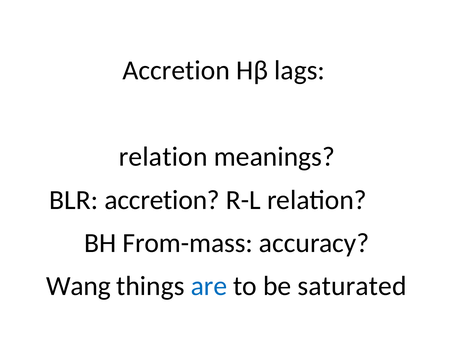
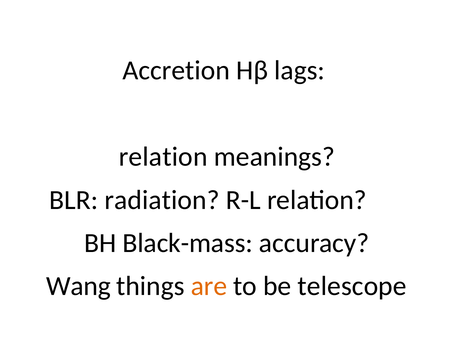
BLR accretion: accretion -> radiation
From-mass: From-mass -> Black-mass
are colour: blue -> orange
saturated: saturated -> telescope
